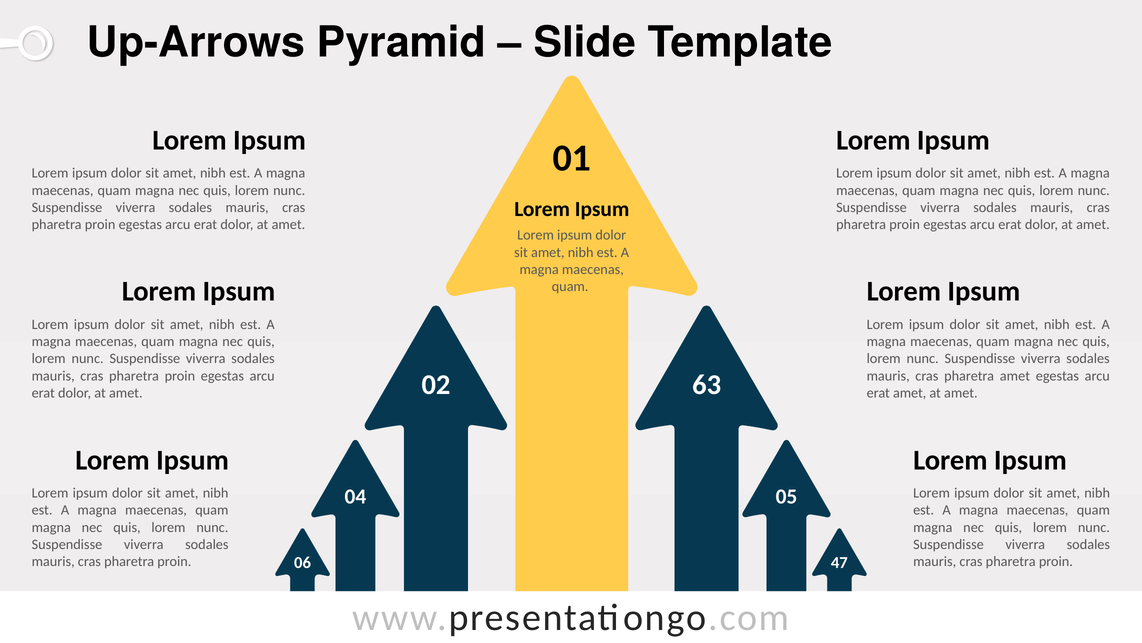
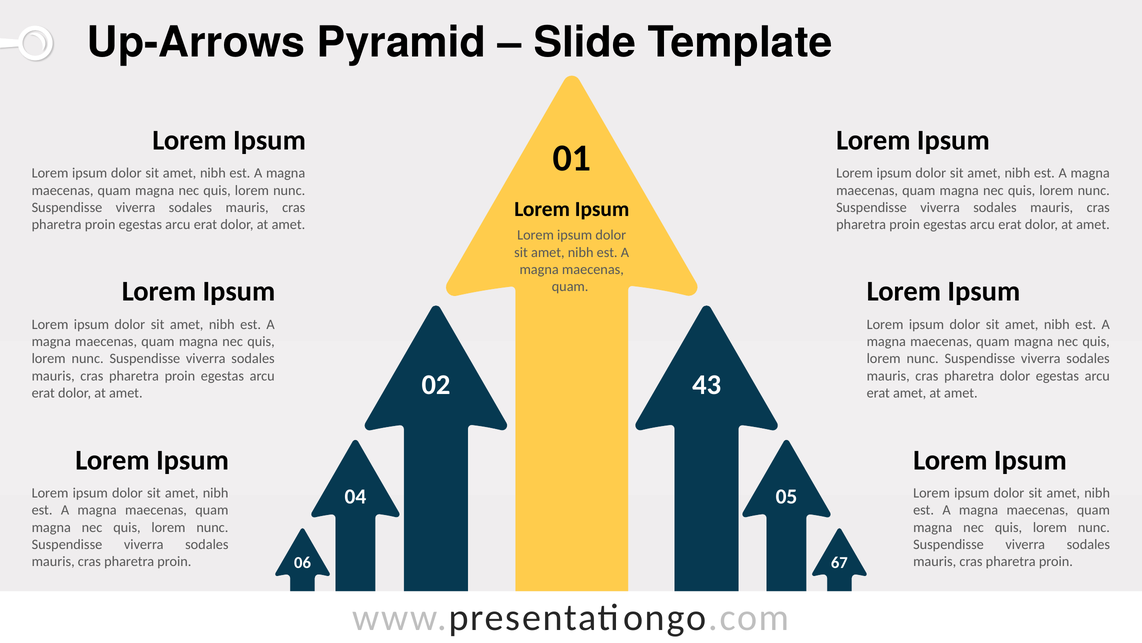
pharetra amet: amet -> dolor
63: 63 -> 43
47: 47 -> 67
